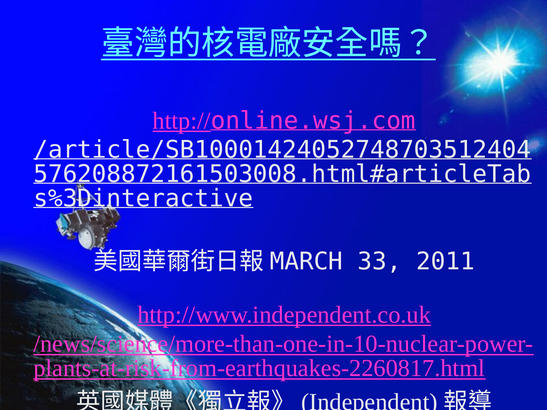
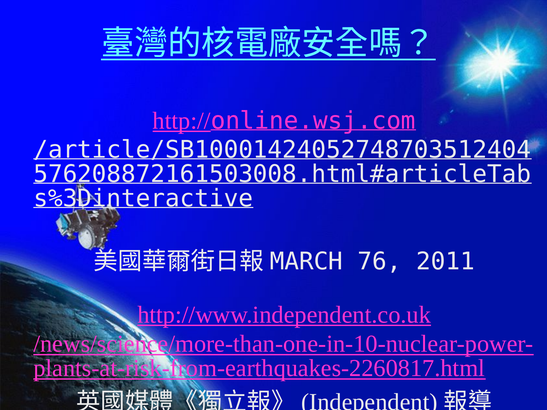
33: 33 -> 76
